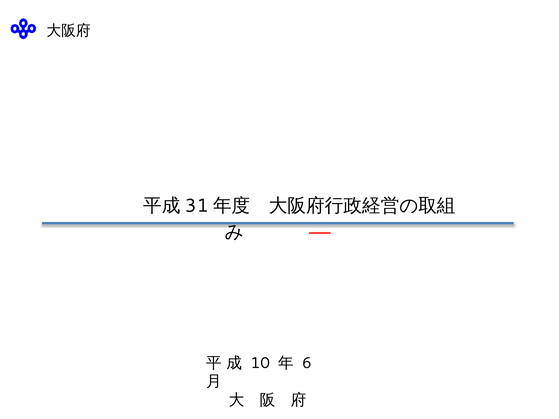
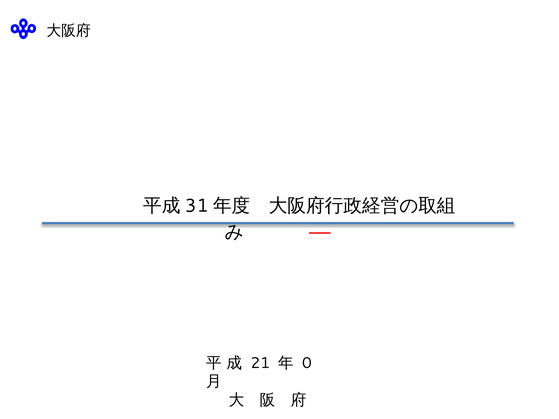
10: 10 -> 21
6: 6 -> 0
